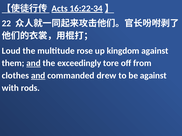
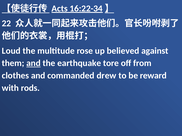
kingdom: kingdom -> believed
exceedingly: exceedingly -> earthquake
and at (38, 76) underline: present -> none
be against: against -> reward
